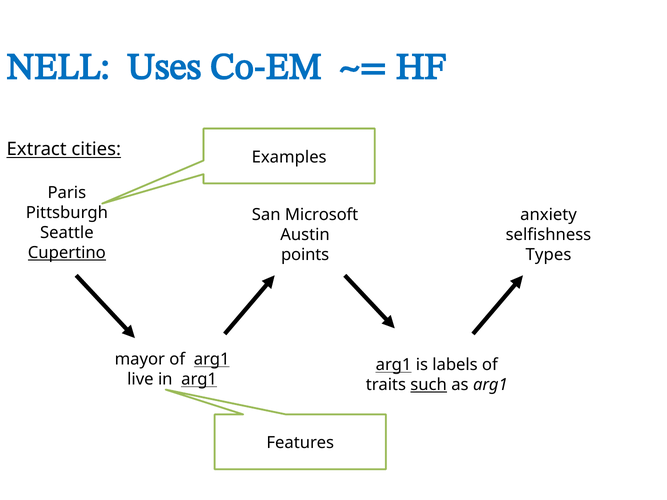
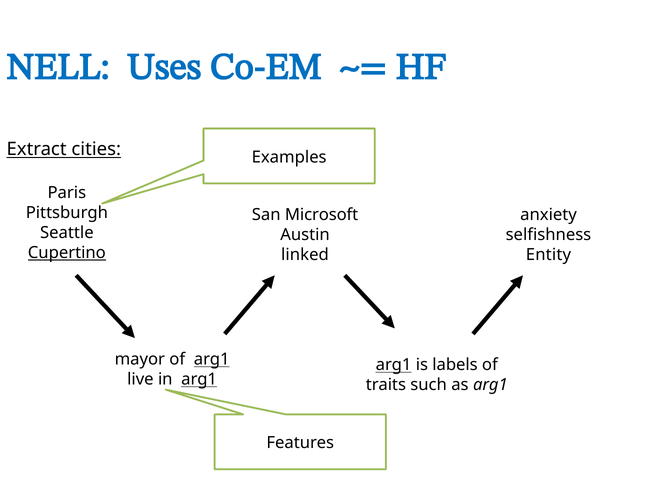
points: points -> linked
Types: Types -> Entity
such underline: present -> none
